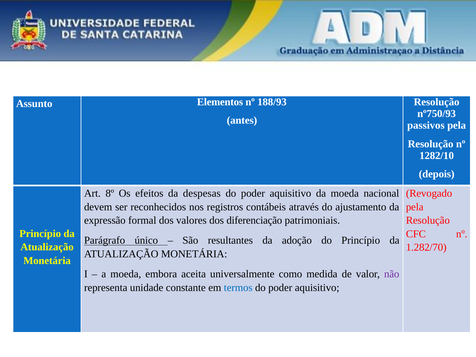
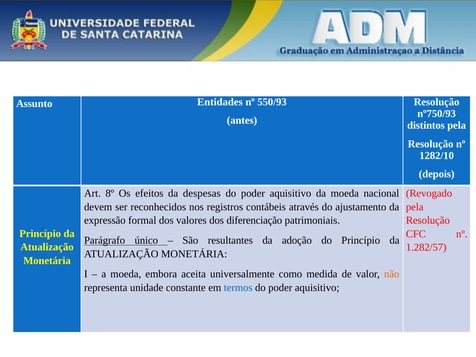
Elementos: Elementos -> Entidades
188/93: 188/93 -> 550/93
passivos: passivos -> distintos
1.282/70: 1.282/70 -> 1.282/57
não colour: purple -> orange
